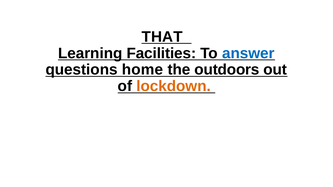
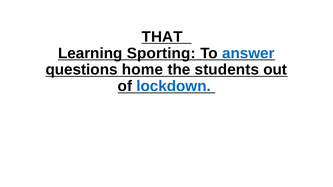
Facilities: Facilities -> Sporting
outdoors: outdoors -> students
lockdown colour: orange -> blue
